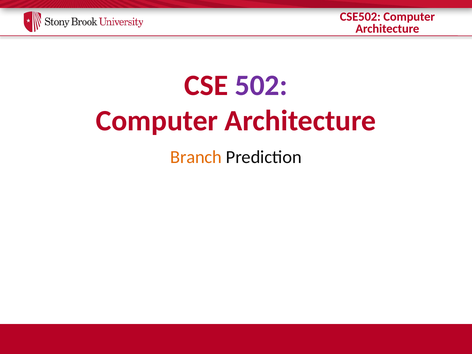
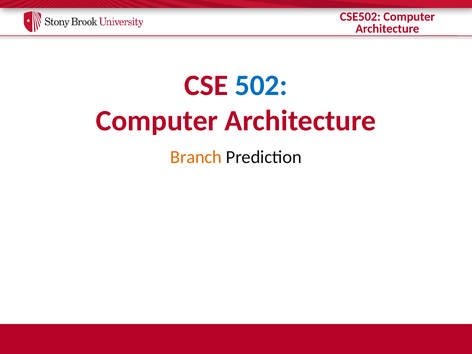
502 colour: purple -> blue
